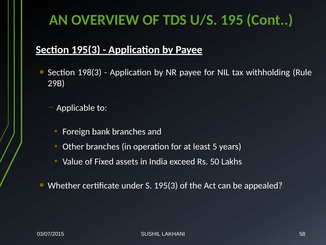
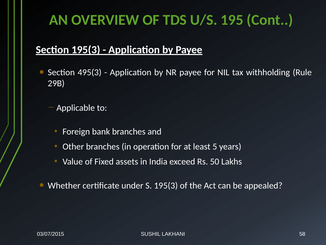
198(3: 198(3 -> 495(3
